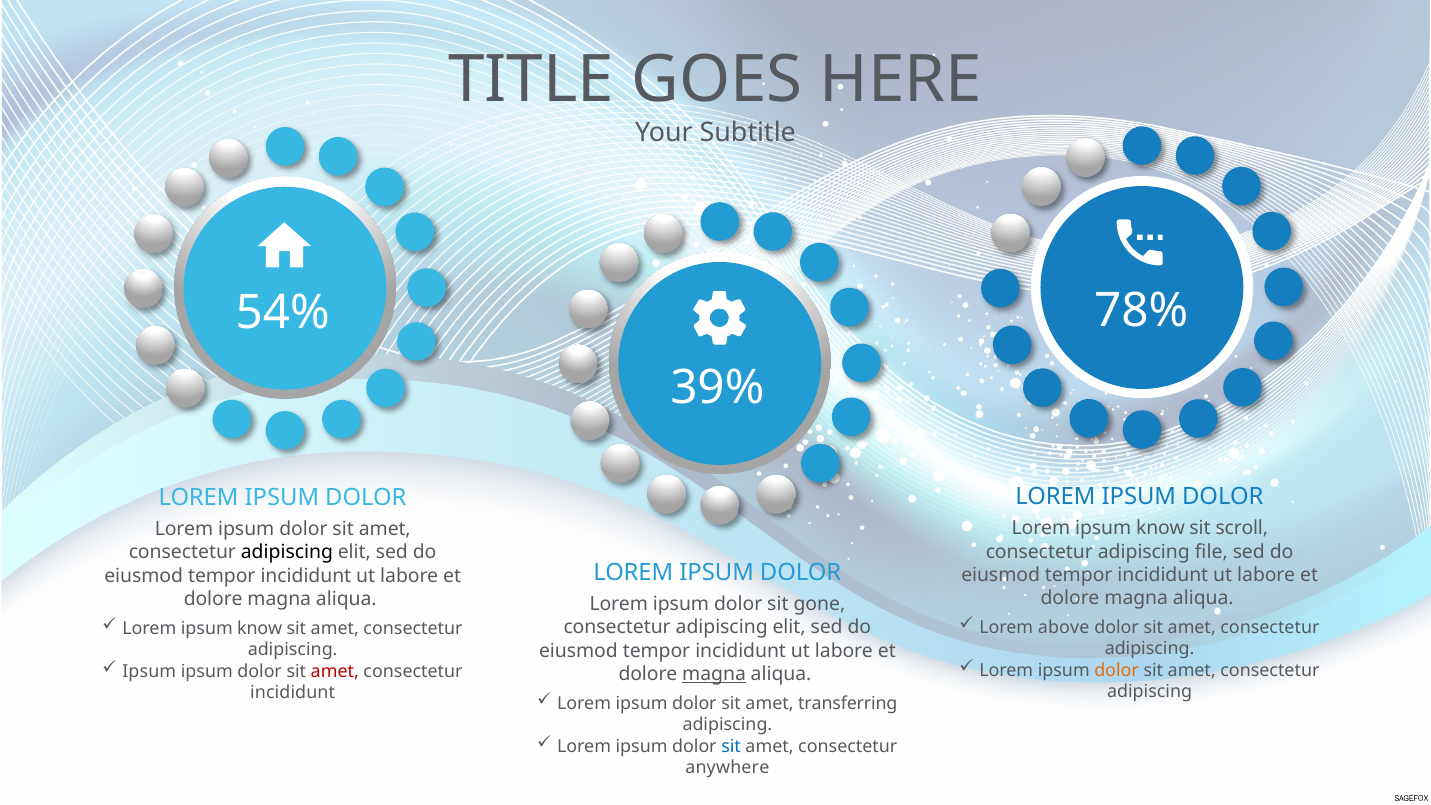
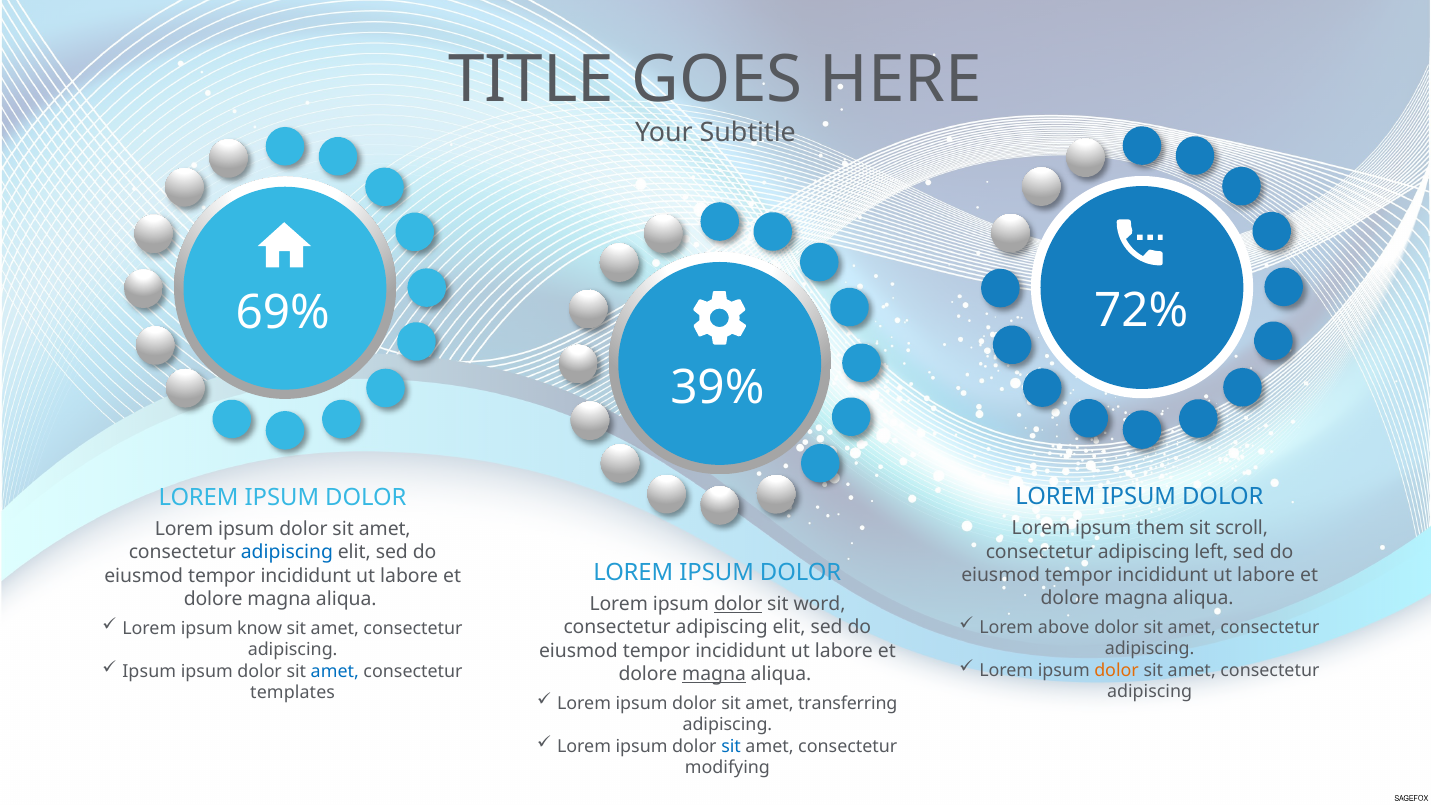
78%: 78% -> 72%
54%: 54% -> 69%
know at (1161, 528): know -> them
file: file -> left
adipiscing at (287, 552) colour: black -> blue
dolor at (738, 604) underline: none -> present
gone: gone -> word
amet at (335, 671) colour: red -> blue
incididunt at (293, 693): incididunt -> templates
anywhere: anywhere -> modifying
